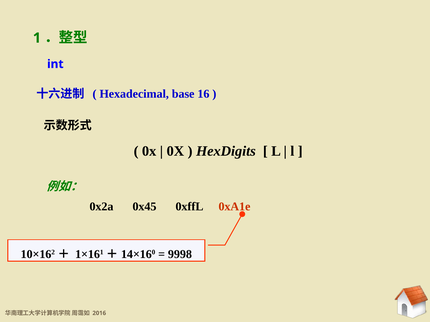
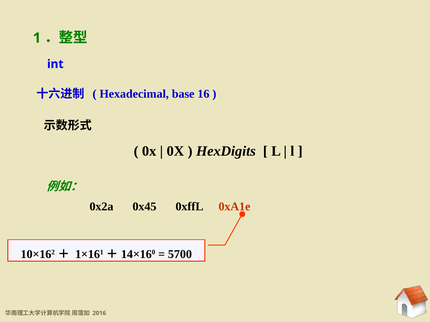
9998: 9998 -> 5700
